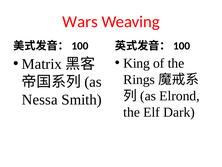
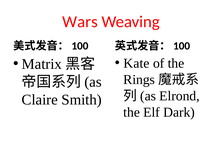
King: King -> Kate
Nessa: Nessa -> Claire
